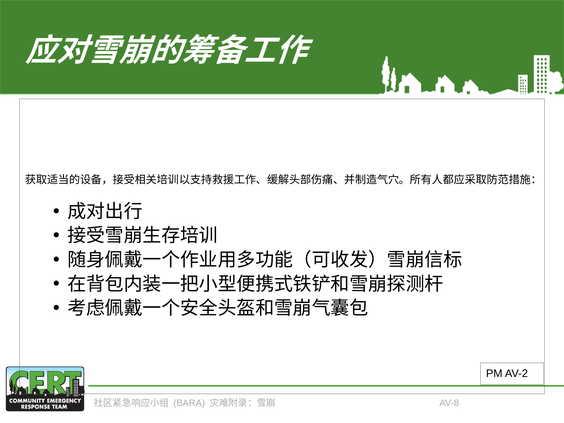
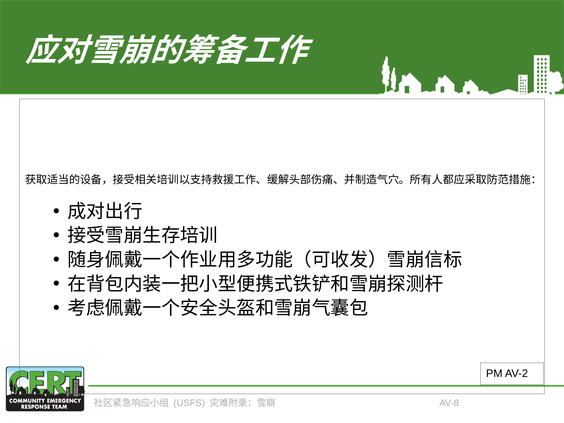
BARA: BARA -> USFS
